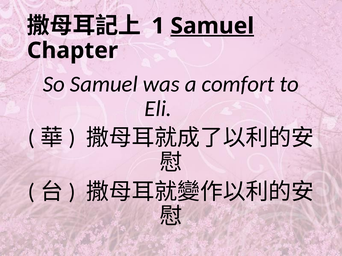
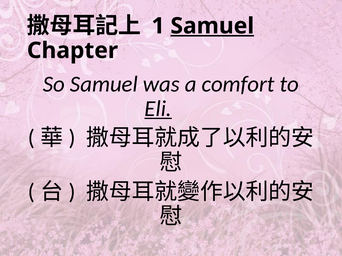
Eli underline: none -> present
